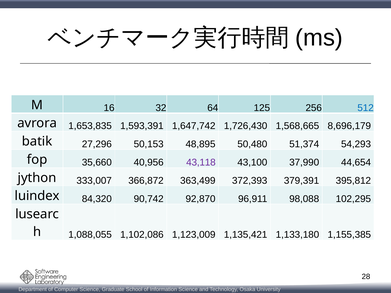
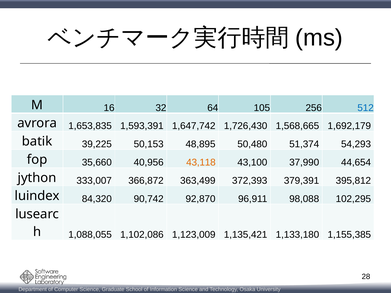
125: 125 -> 105
8,696,179: 8,696,179 -> 1,692,179
27,296: 27,296 -> 39,225
43,118 colour: purple -> orange
